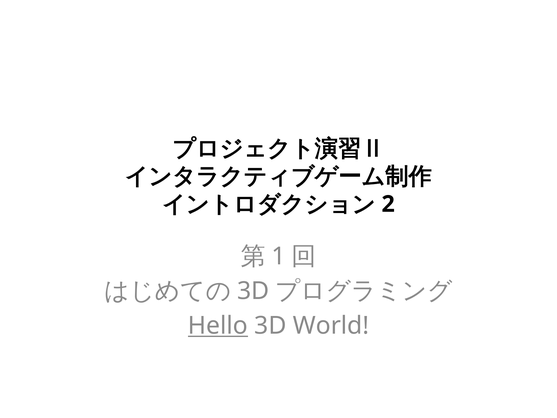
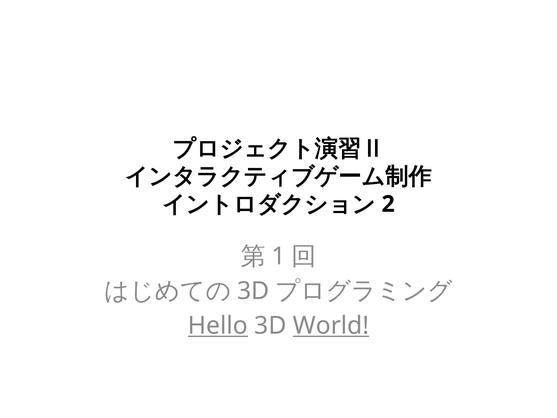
World underline: none -> present
